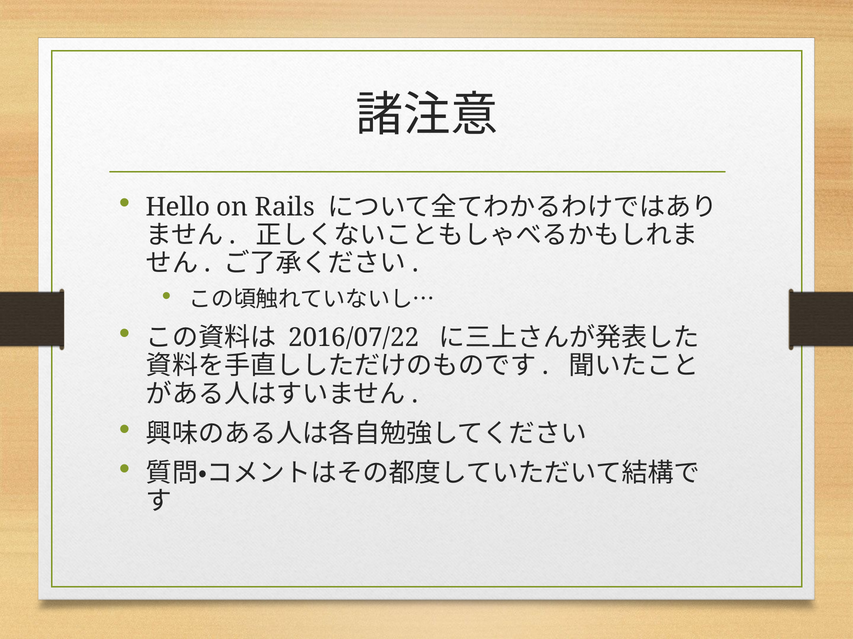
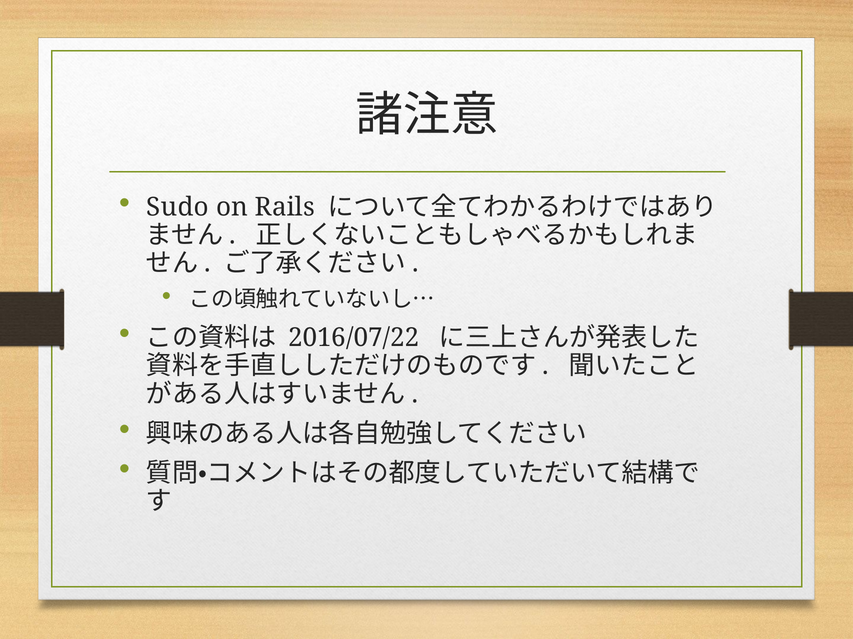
Hello: Hello -> Sudo
